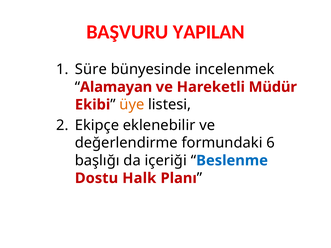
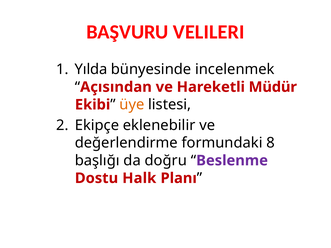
YAPILAN: YAPILAN -> VELILERI
Süre: Süre -> Yılda
Alamayan: Alamayan -> Açısından
6: 6 -> 8
içeriği: içeriği -> doğru
Beslenme colour: blue -> purple
